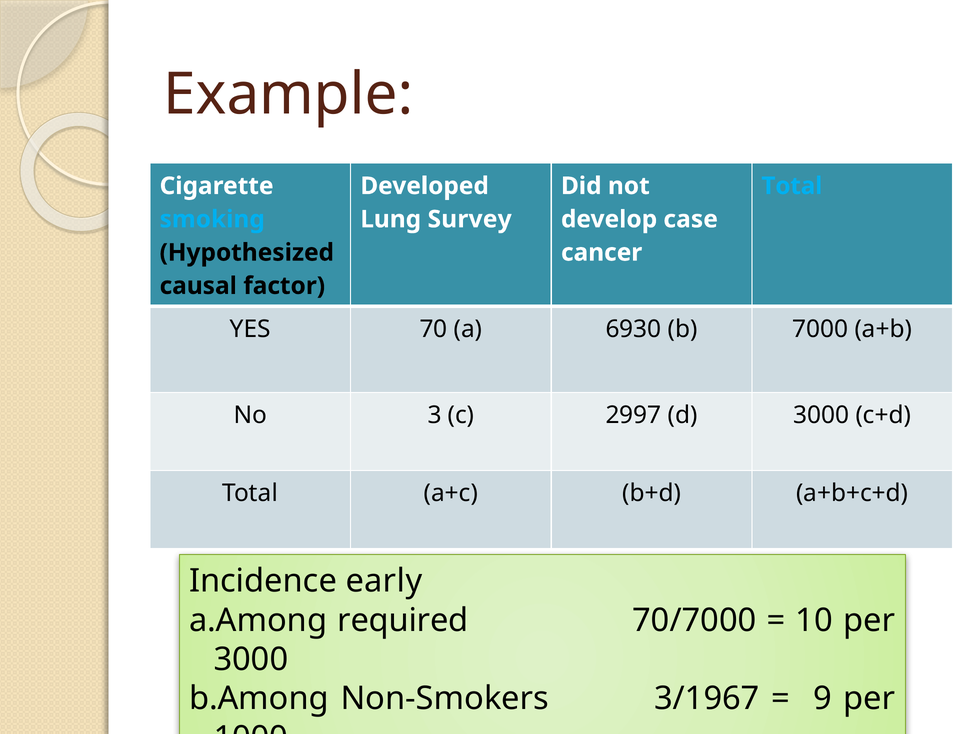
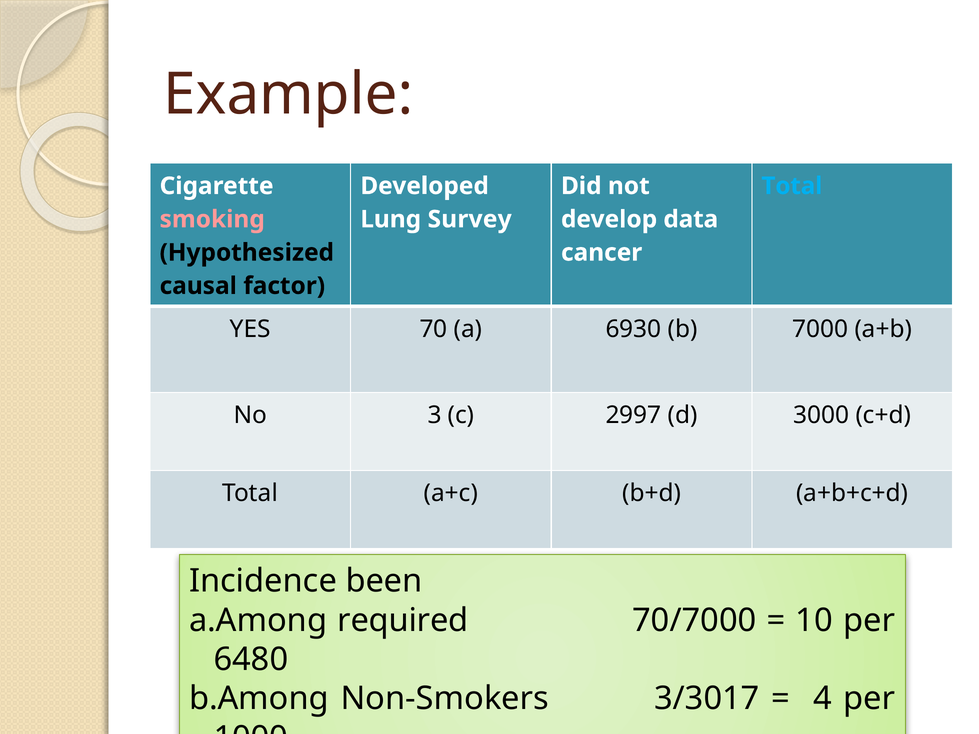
smoking colour: light blue -> pink
case: case -> data
early: early -> been
3000 at (251, 660): 3000 -> 6480
3/1967: 3/1967 -> 3/3017
9: 9 -> 4
